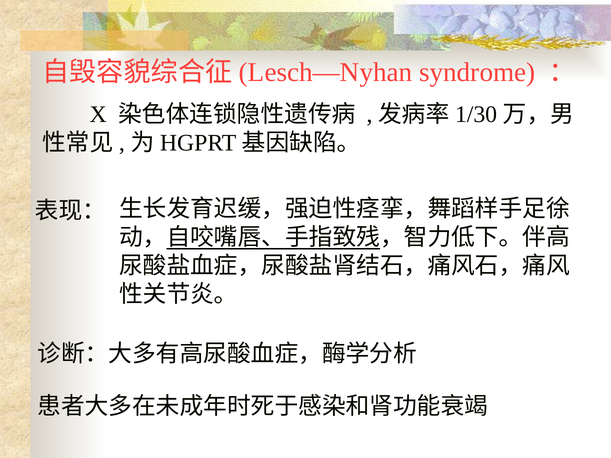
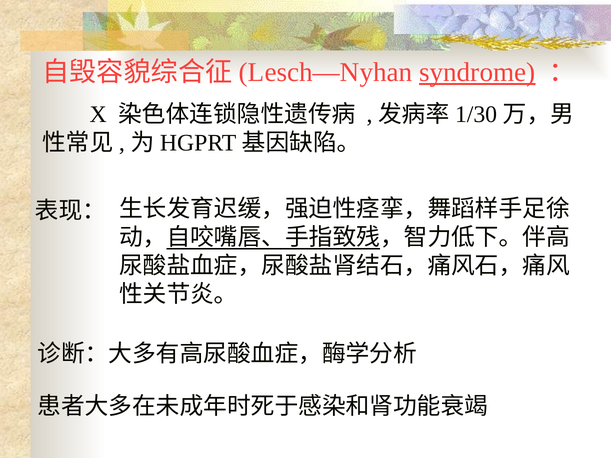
syndrome underline: none -> present
